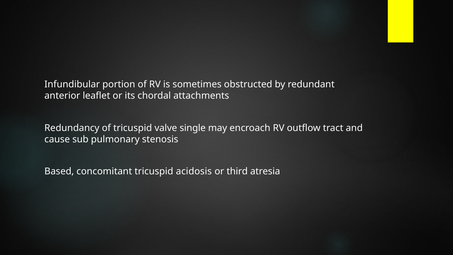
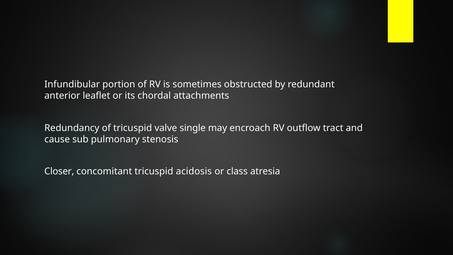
Based: Based -> Closer
third: third -> class
